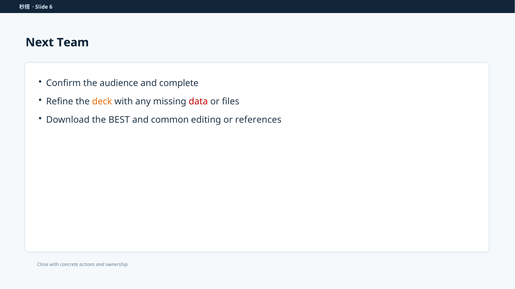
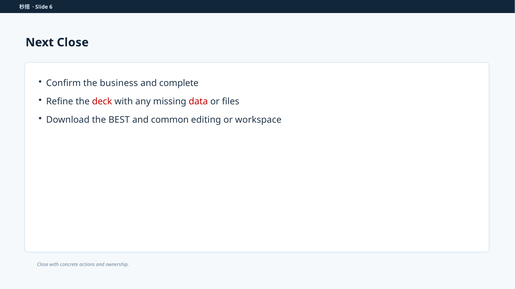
Next Team: Team -> Close
audience: audience -> business
deck colour: orange -> red
references: references -> workspace
